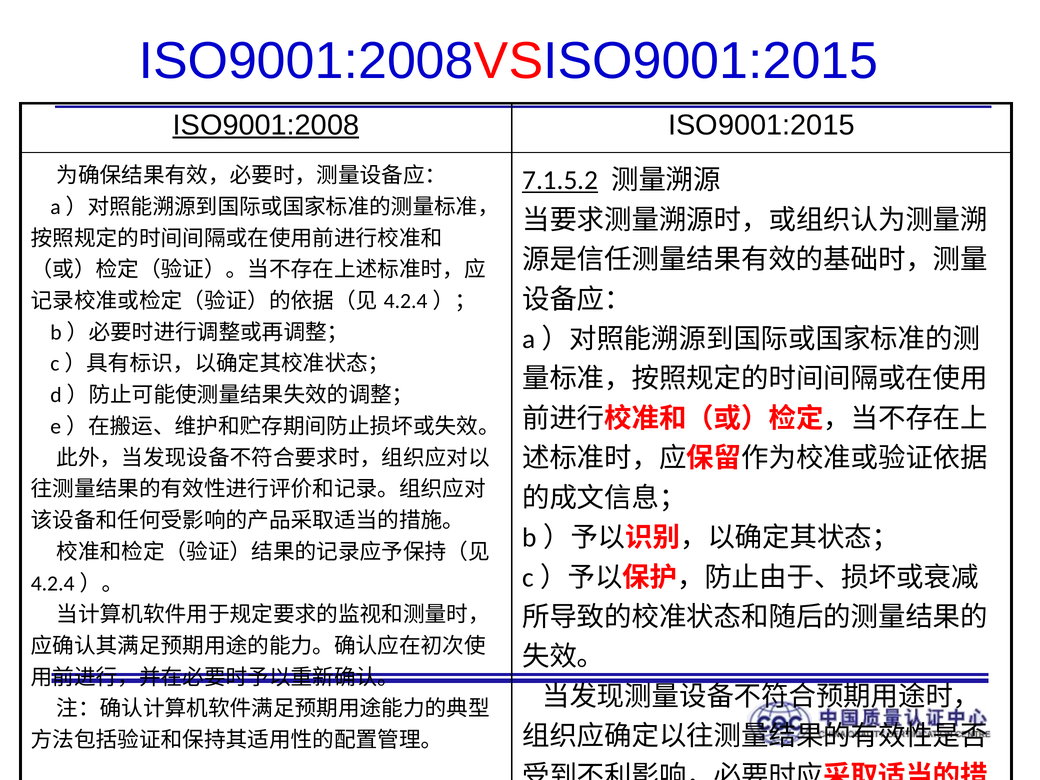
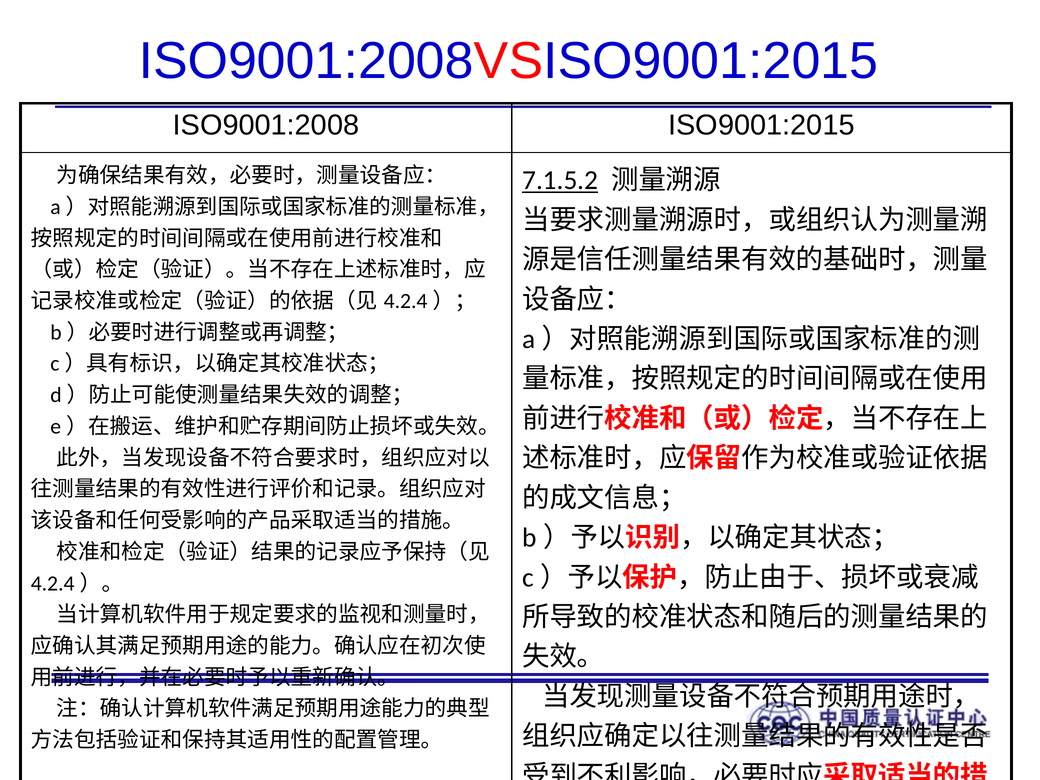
ISO9001:2008 underline: present -> none
